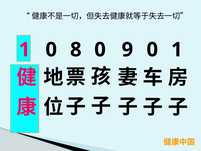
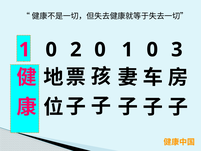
8: 8 -> 2
0 9: 9 -> 1
0 1: 1 -> 3
